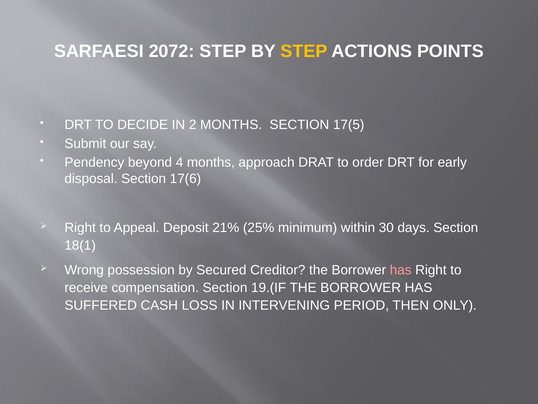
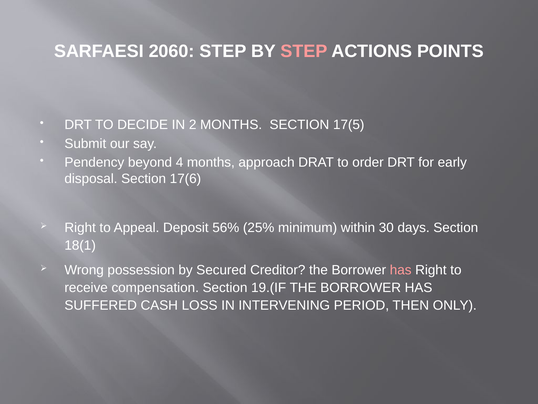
2072: 2072 -> 2060
STEP at (304, 51) colour: yellow -> pink
21%: 21% -> 56%
